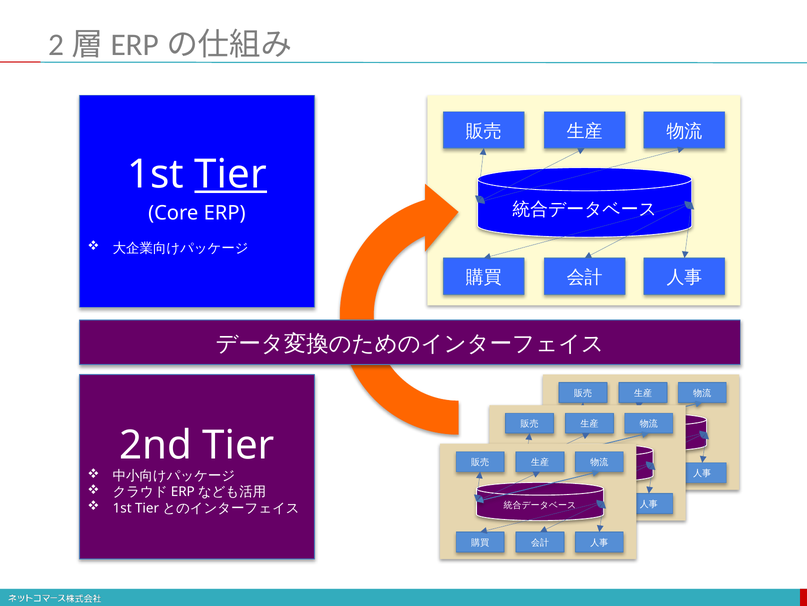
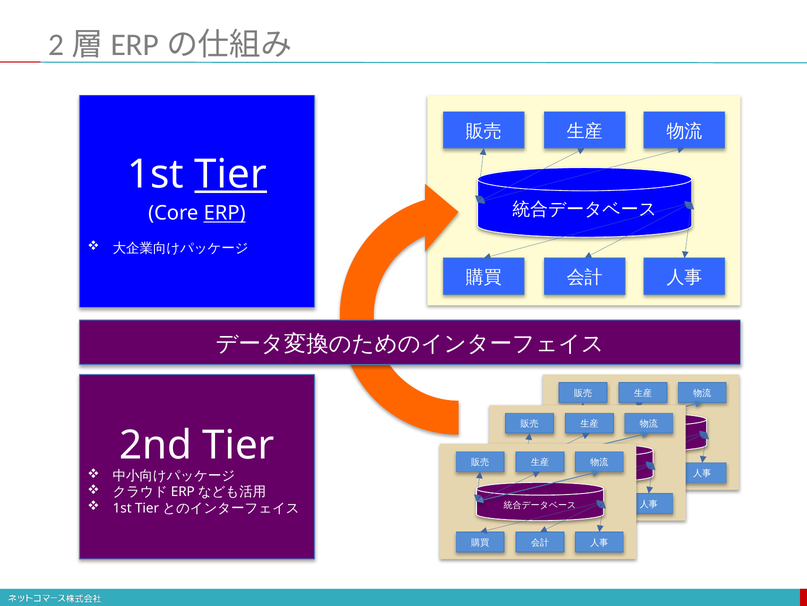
ERP underline: none -> present
